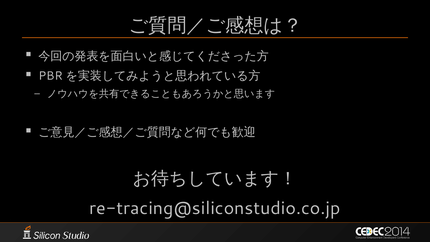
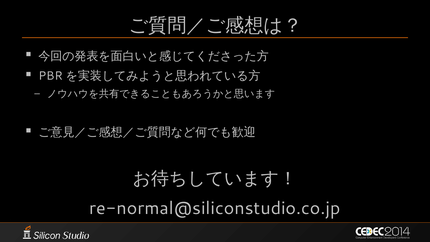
re-tracing@siliconstudio.co.jp: re-tracing@siliconstudio.co.jp -> re-normal@siliconstudio.co.jp
